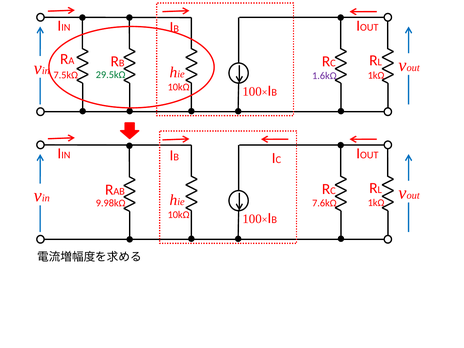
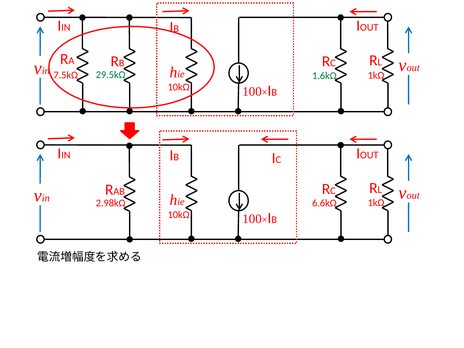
1.6kΩ colour: purple -> green
9.98kΩ: 9.98kΩ -> 2.98kΩ
7.6kΩ: 7.6kΩ -> 6.6kΩ
